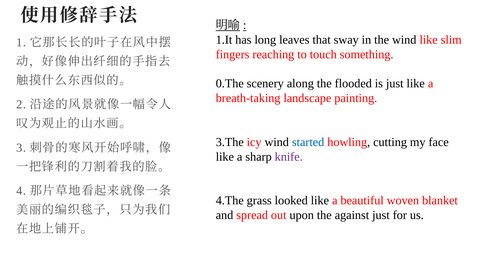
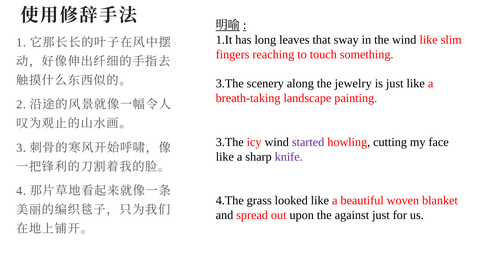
0.The at (230, 83): 0.The -> 3.The
flooded: flooded -> jewelry
started colour: blue -> purple
